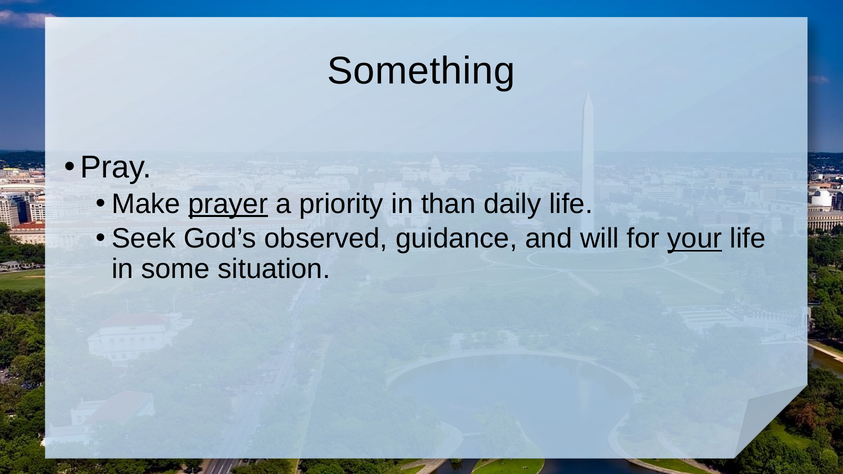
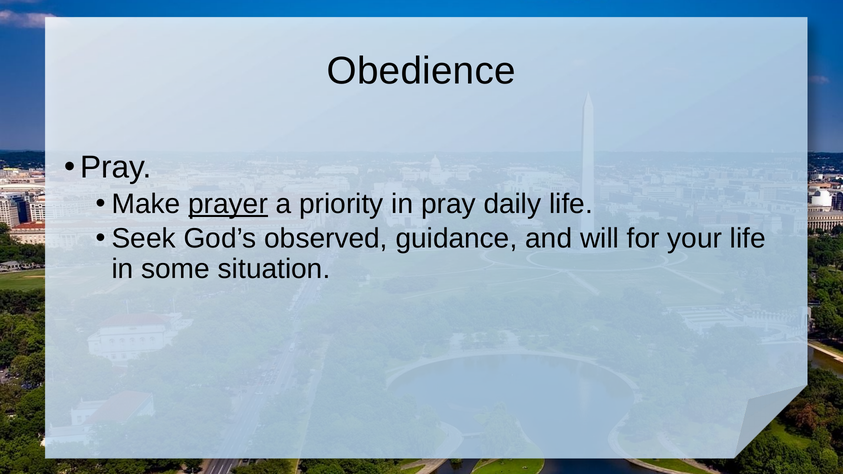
Something: Something -> Obedience
in than: than -> pray
your underline: present -> none
